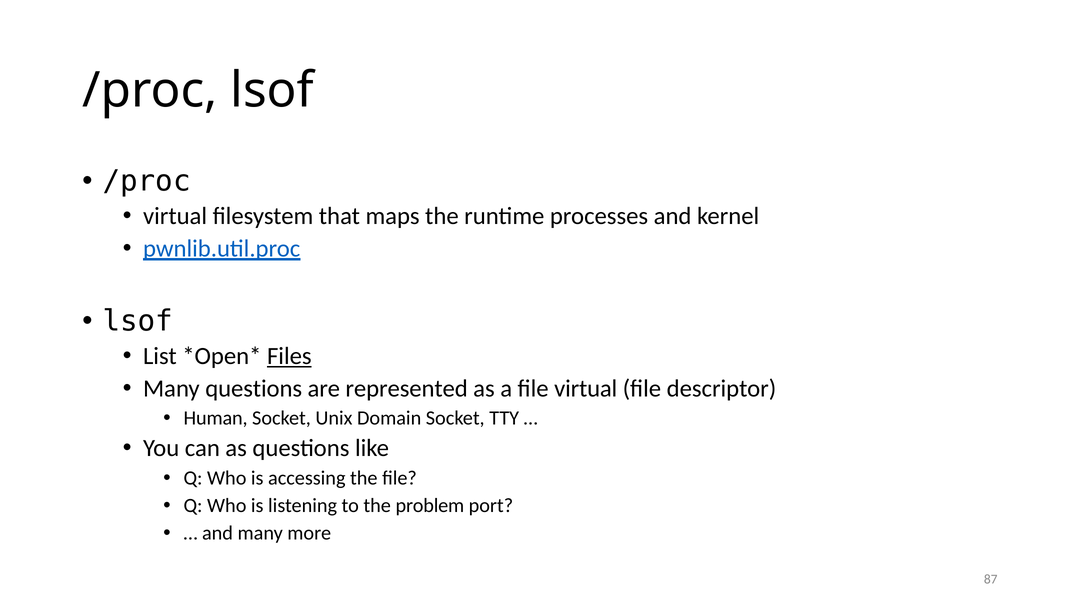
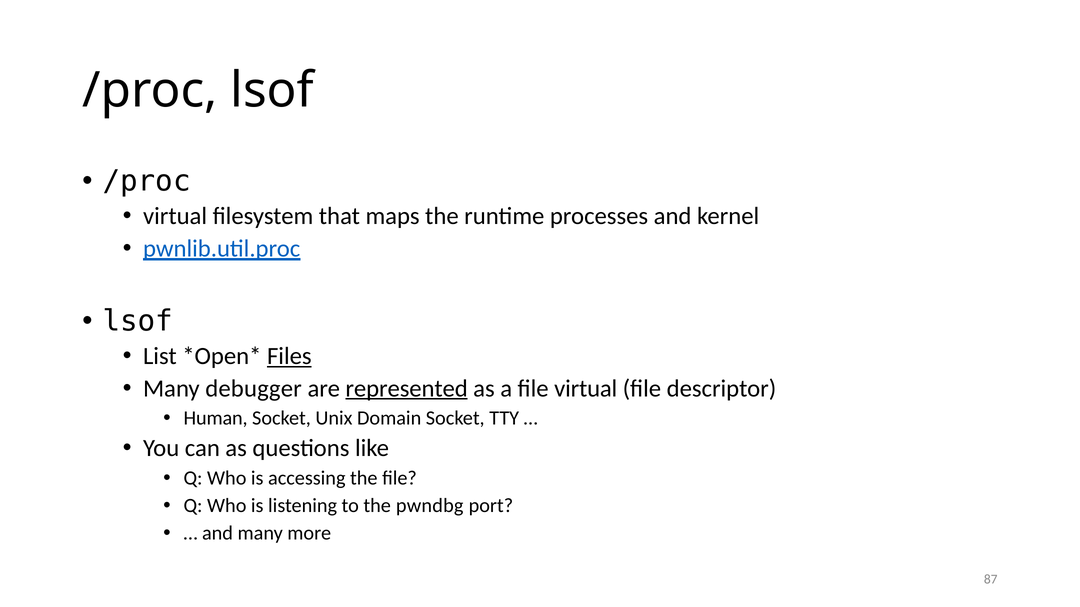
Many questions: questions -> debugger
represented underline: none -> present
problem: problem -> pwndbg
